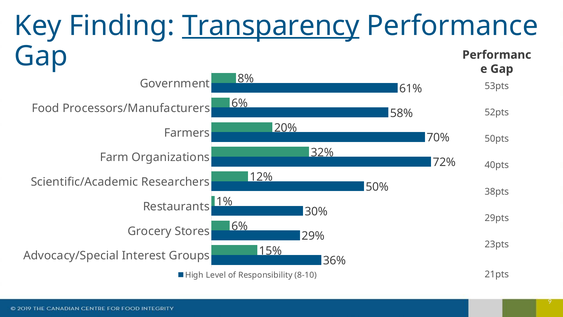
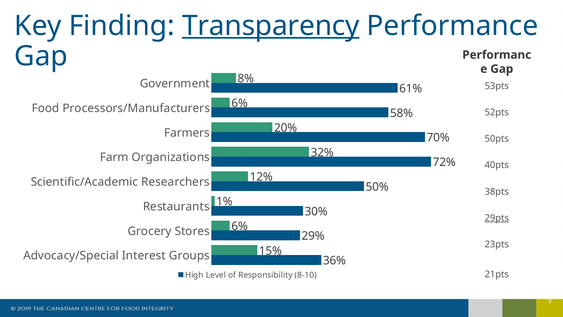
29pts underline: none -> present
